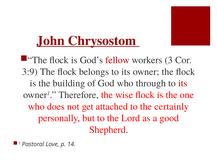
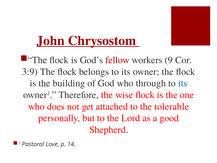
3: 3 -> 9
its at (183, 83) colour: red -> blue
certainly: certainly -> tolerable
